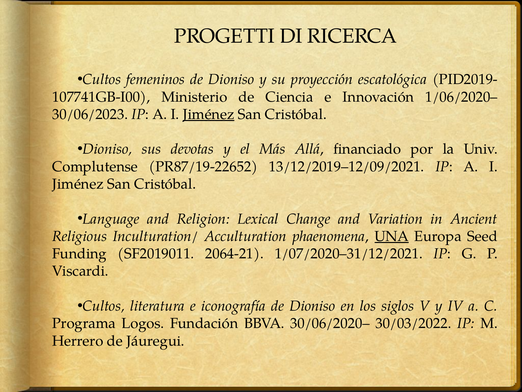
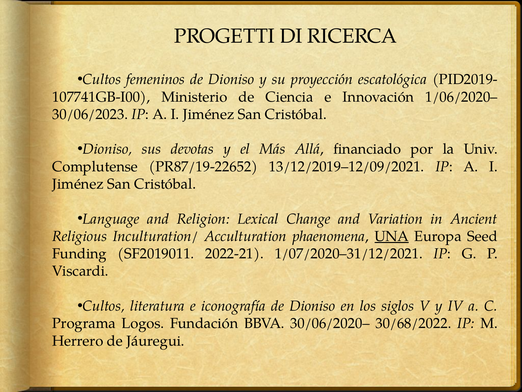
Jiménez at (209, 114) underline: present -> none
2064-21: 2064-21 -> 2022-21
30/03/2022: 30/03/2022 -> 30/68/2022
